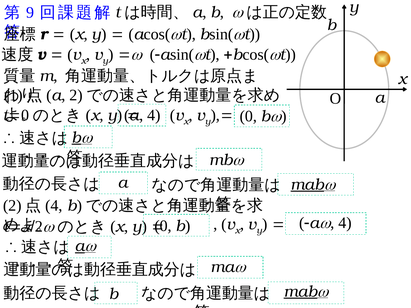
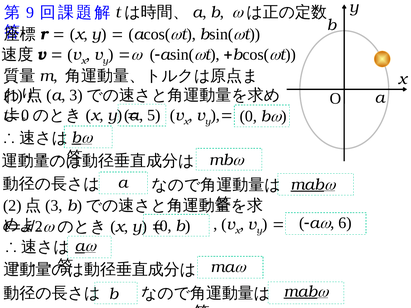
a 2: 2 -> 3
4 at (154, 115): 4 -> 5
4 at (54, 206): 4 -> 3
4 at (345, 223): 4 -> 6
